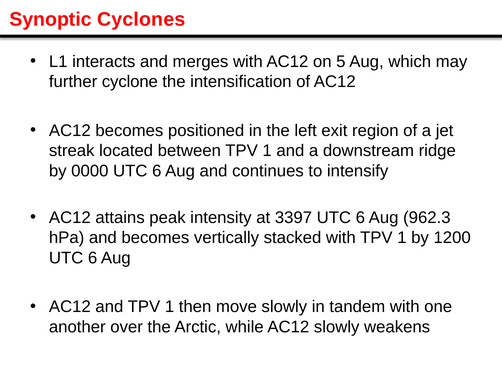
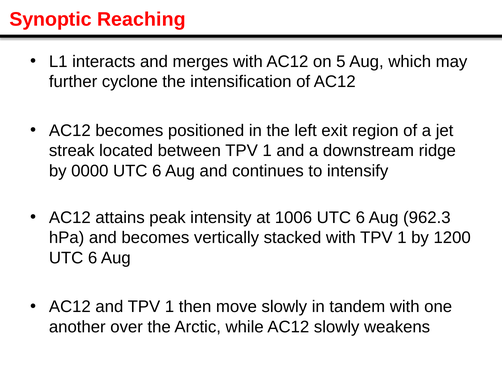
Cyclones: Cyclones -> Reaching
3397: 3397 -> 1006
